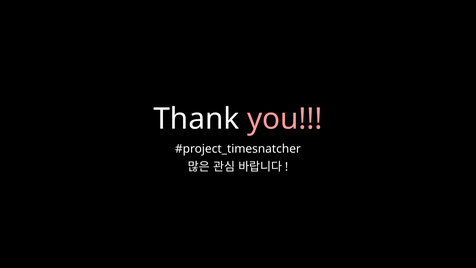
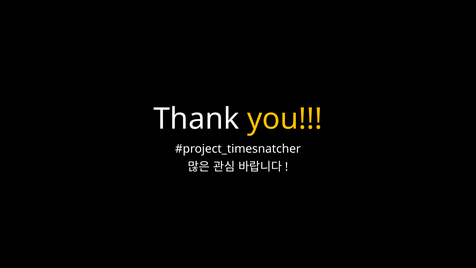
you colour: pink -> yellow
